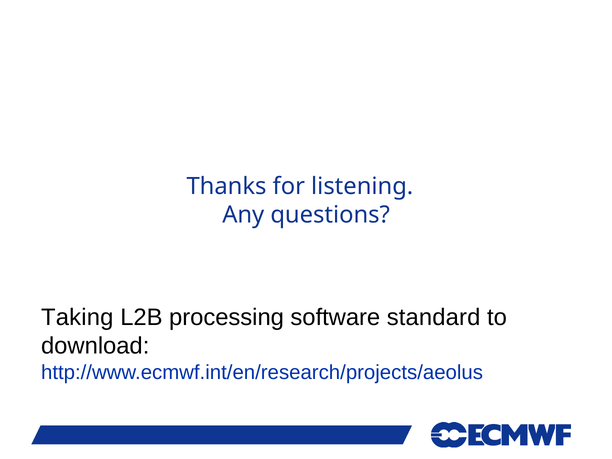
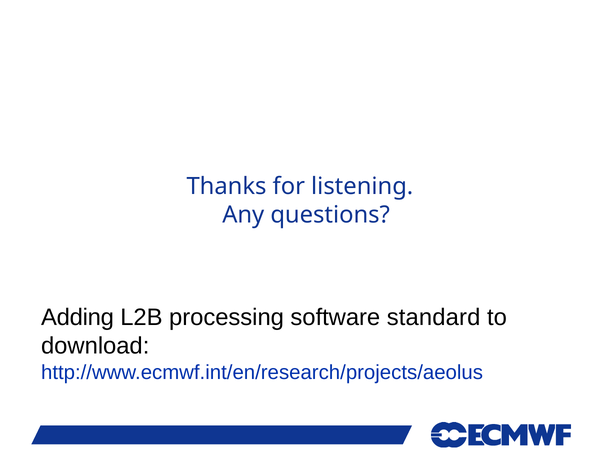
Taking: Taking -> Adding
